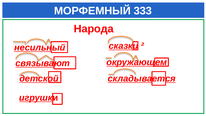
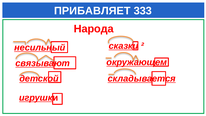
МОРФЕМНЫЙ: МОРФЕМНЫЙ -> ПРИБАВЛЯЕТ
